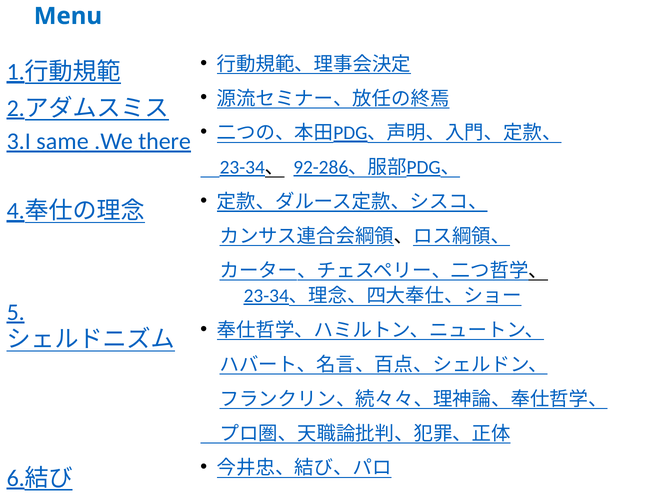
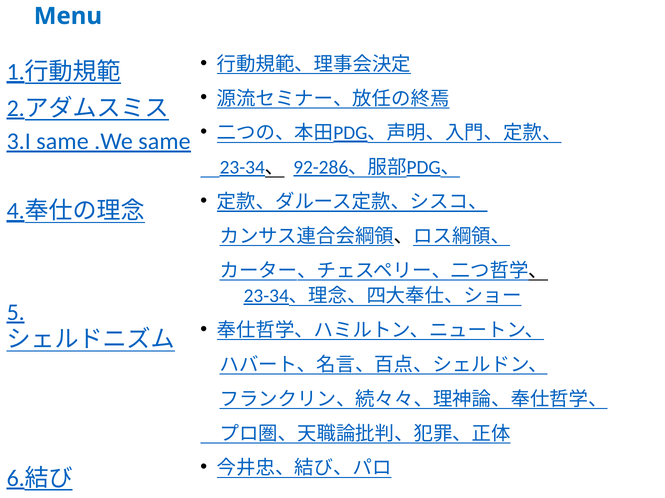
.We there: there -> same
